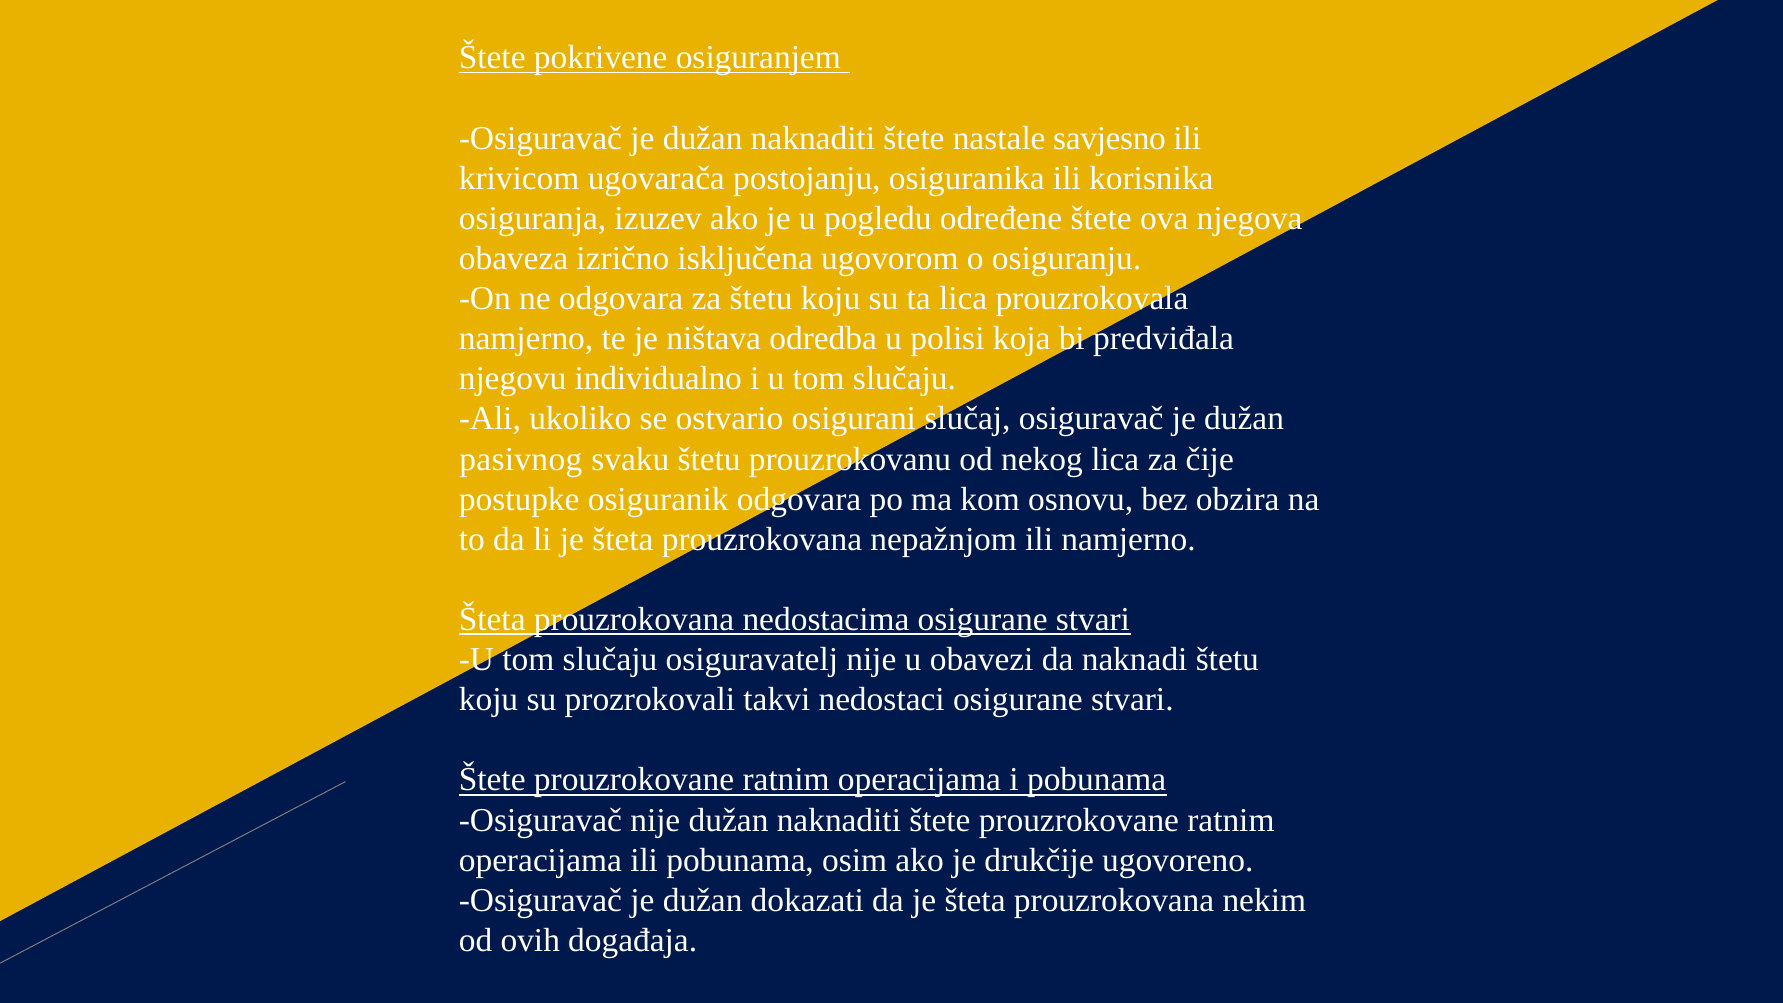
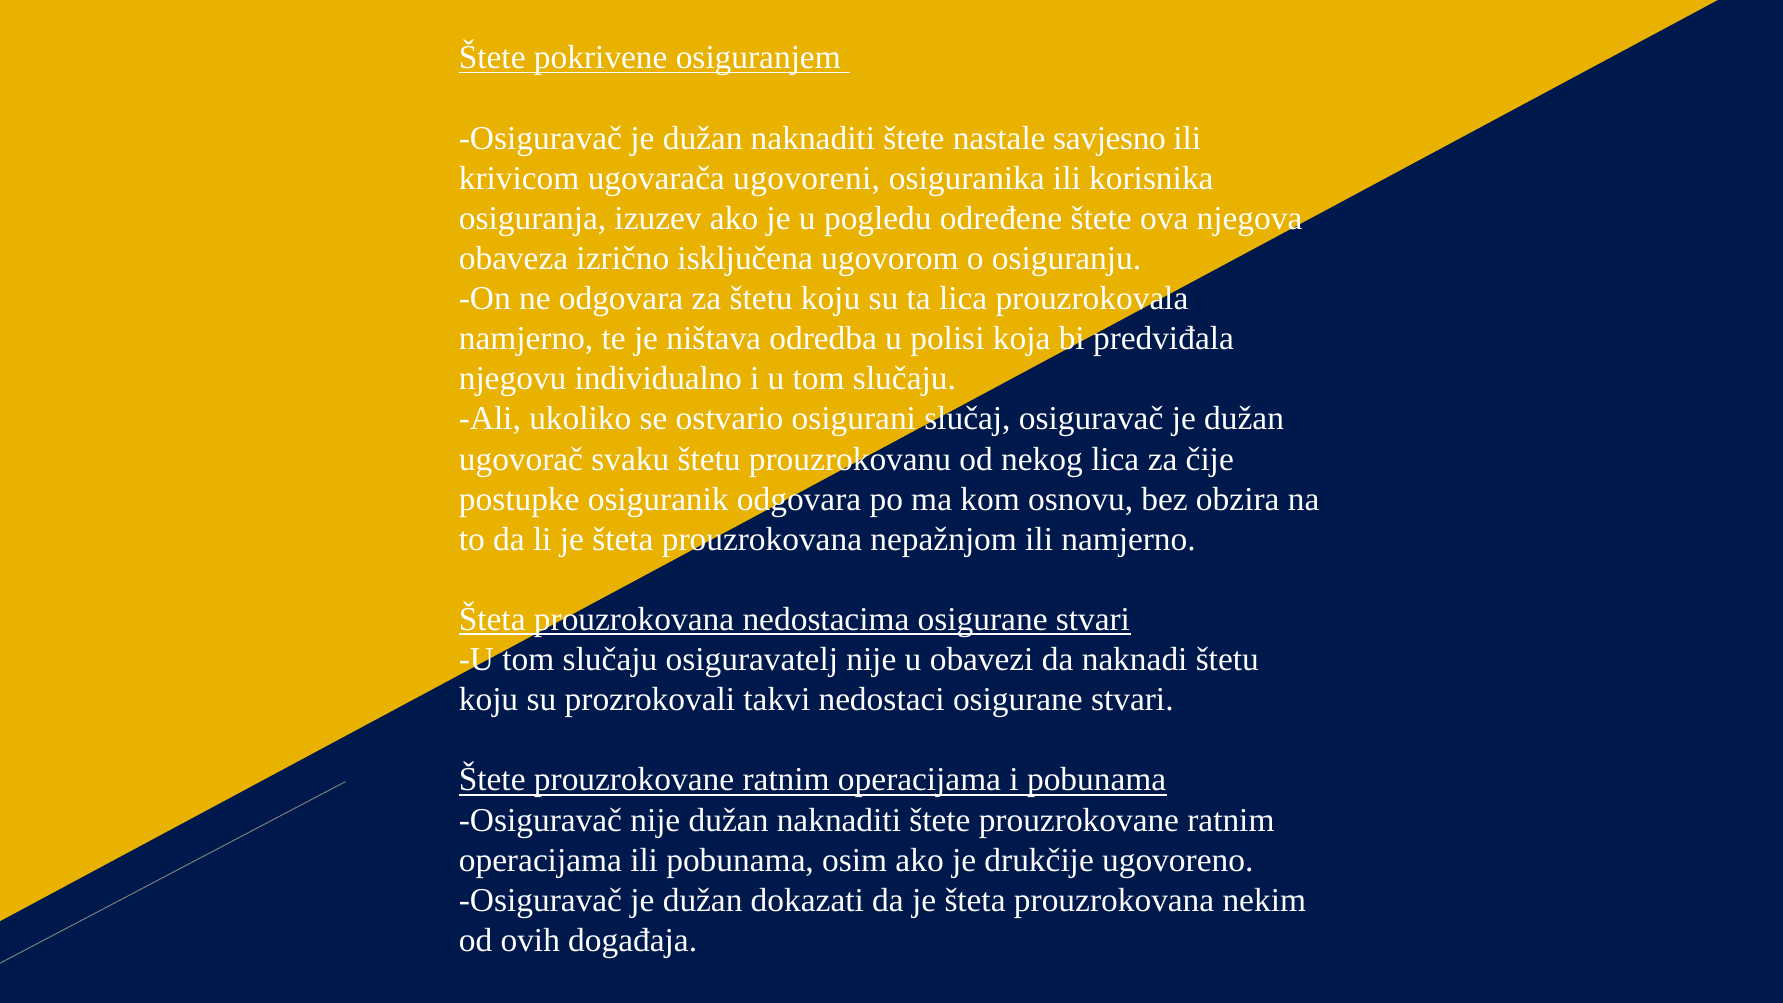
postojanju: postojanju -> ugovoreni
pasivnog: pasivnog -> ugovorač
